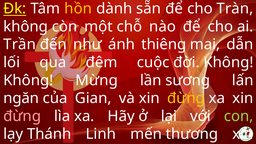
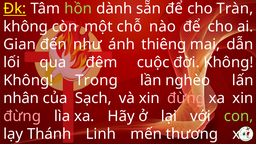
hồn colour: yellow -> light green
Trần: Trần -> Gian
Mừng: Mừng -> Trong
sương: sương -> nghèo
ngăn: ngăn -> nhân
Gian: Gian -> Sạch
đừng at (186, 98) colour: yellow -> pink
